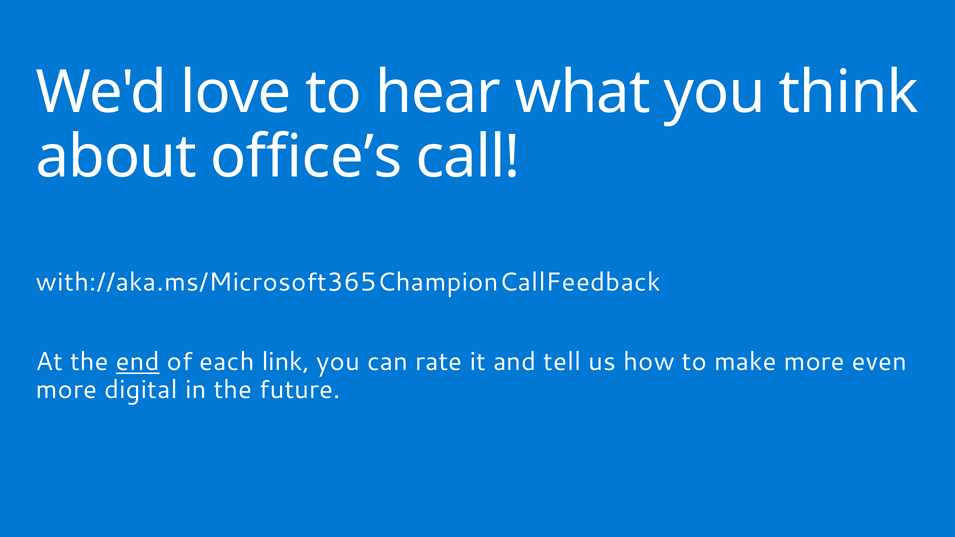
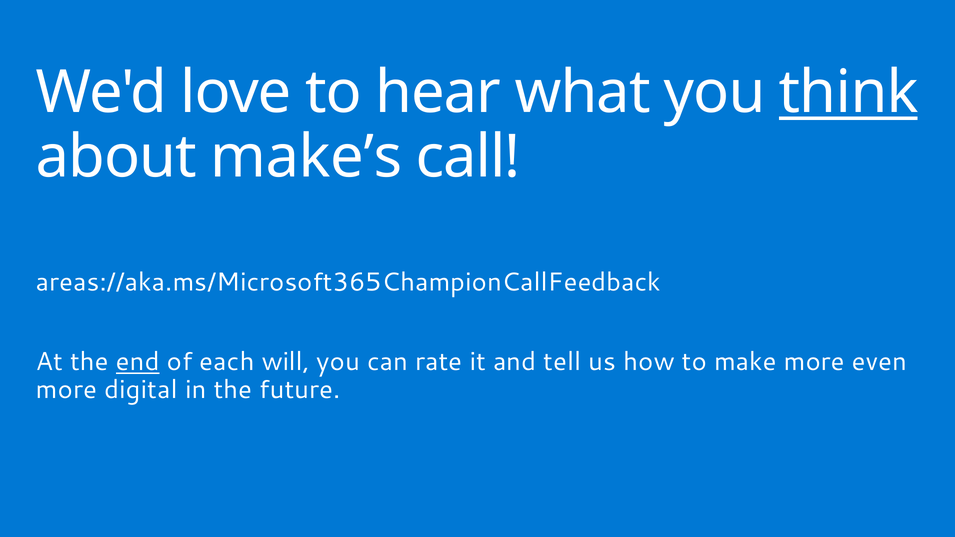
think underline: none -> present
office’s: office’s -> make’s
with://aka.ms/Microsoft365ChampionCallFeedback: with://aka.ms/Microsoft365ChampionCallFeedback -> areas://aka.ms/Microsoft365ChampionCallFeedback
link: link -> will
